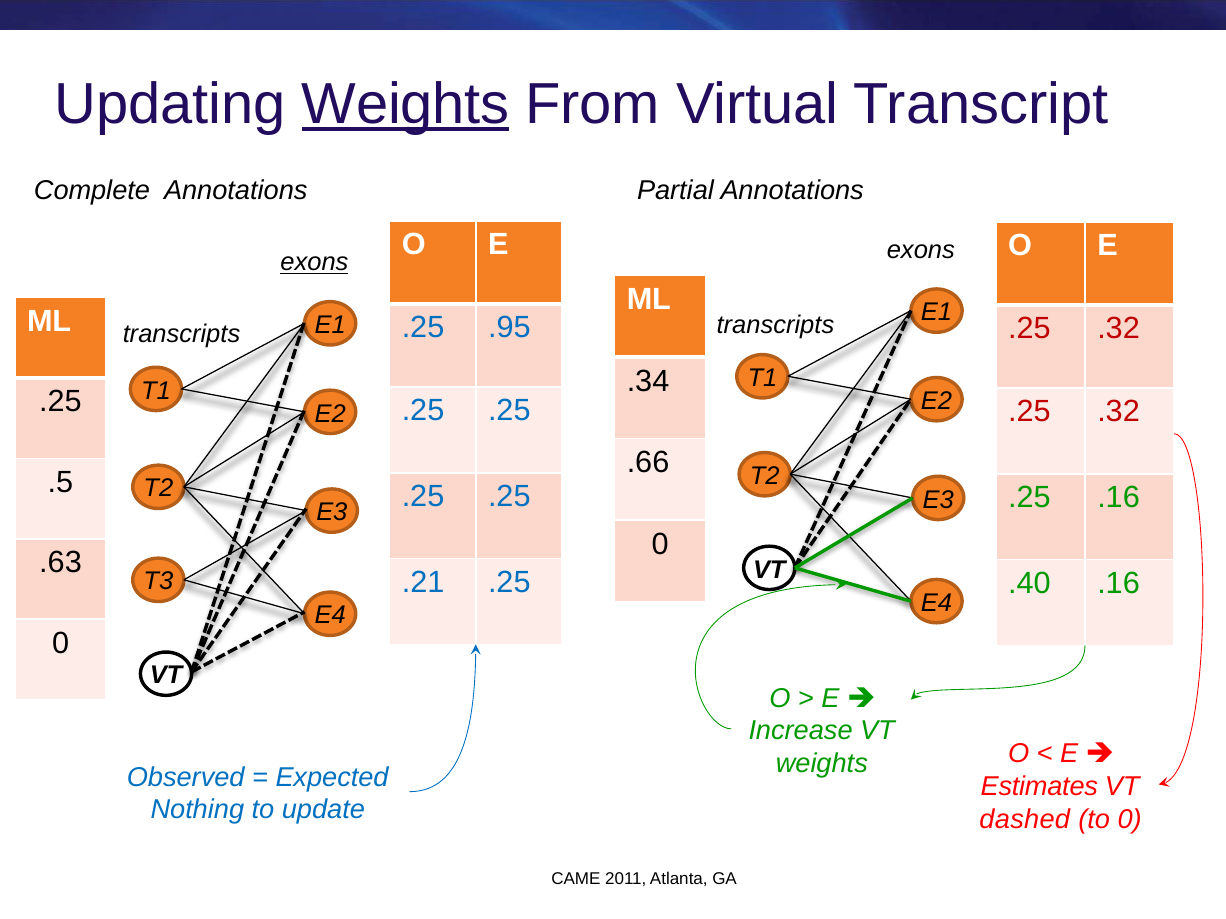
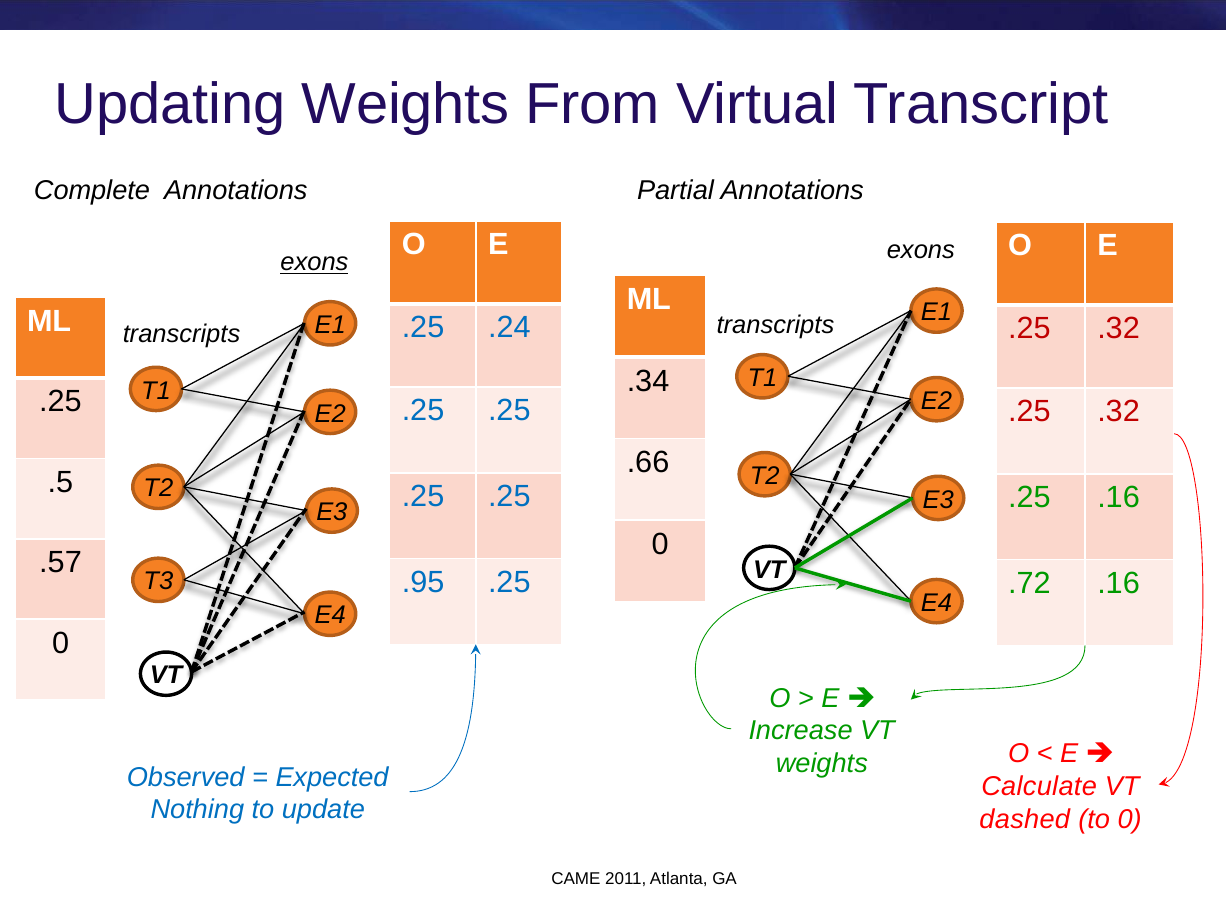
Weights at (406, 104) underline: present -> none
.95: .95 -> .24
.63: .63 -> .57
.21: .21 -> .95
.40: .40 -> .72
Estimates: Estimates -> Calculate
